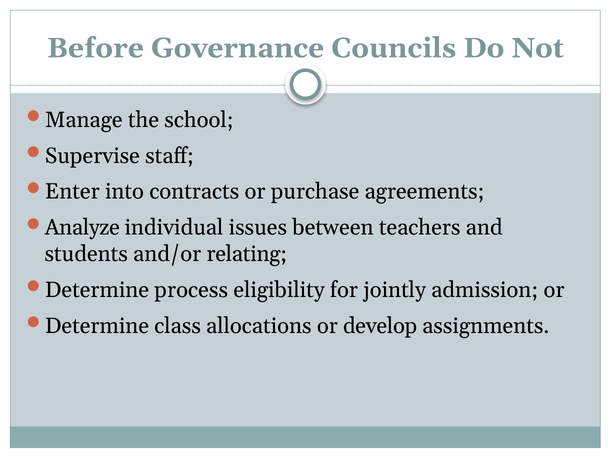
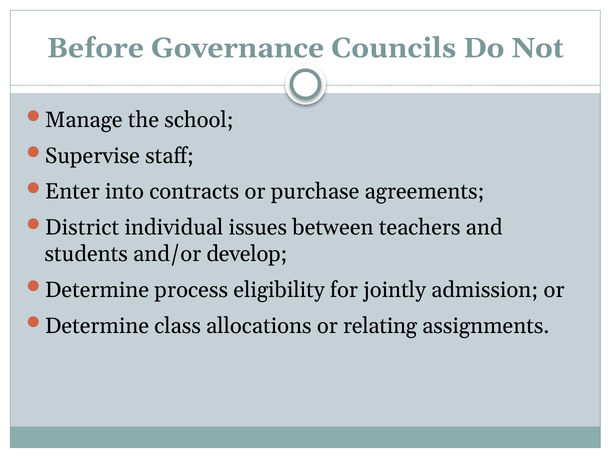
Analyze: Analyze -> District
relating: relating -> develop
develop: develop -> relating
